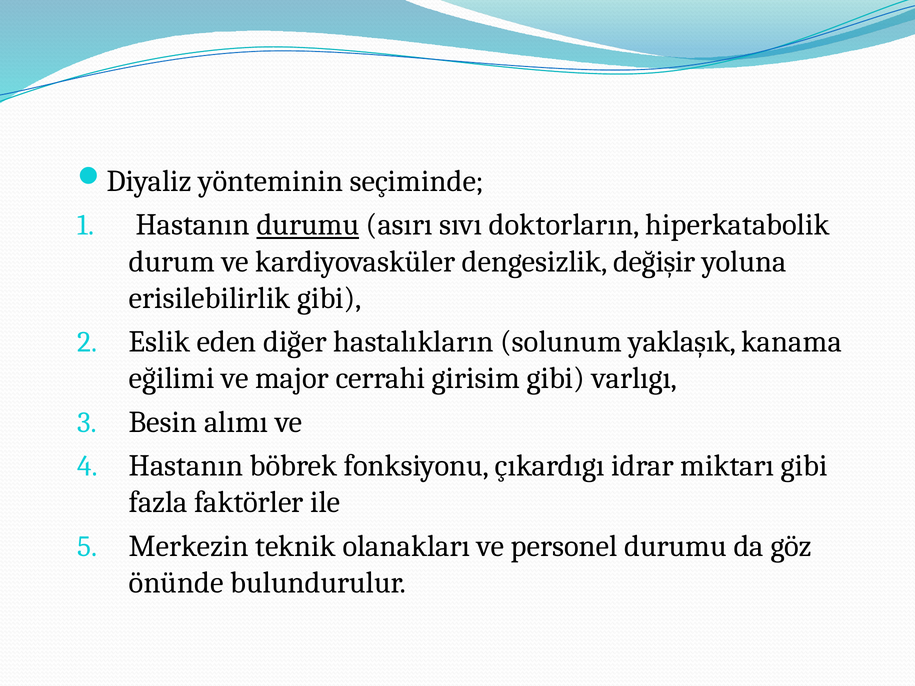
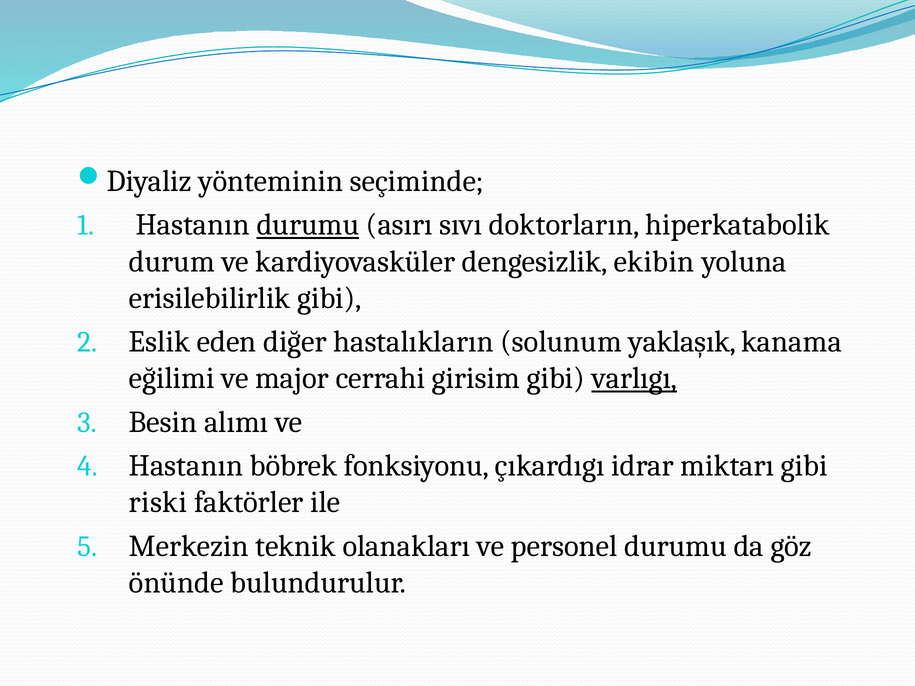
değişir: değişir -> ekibin
varlıgı underline: none -> present
fazla: fazla -> riski
